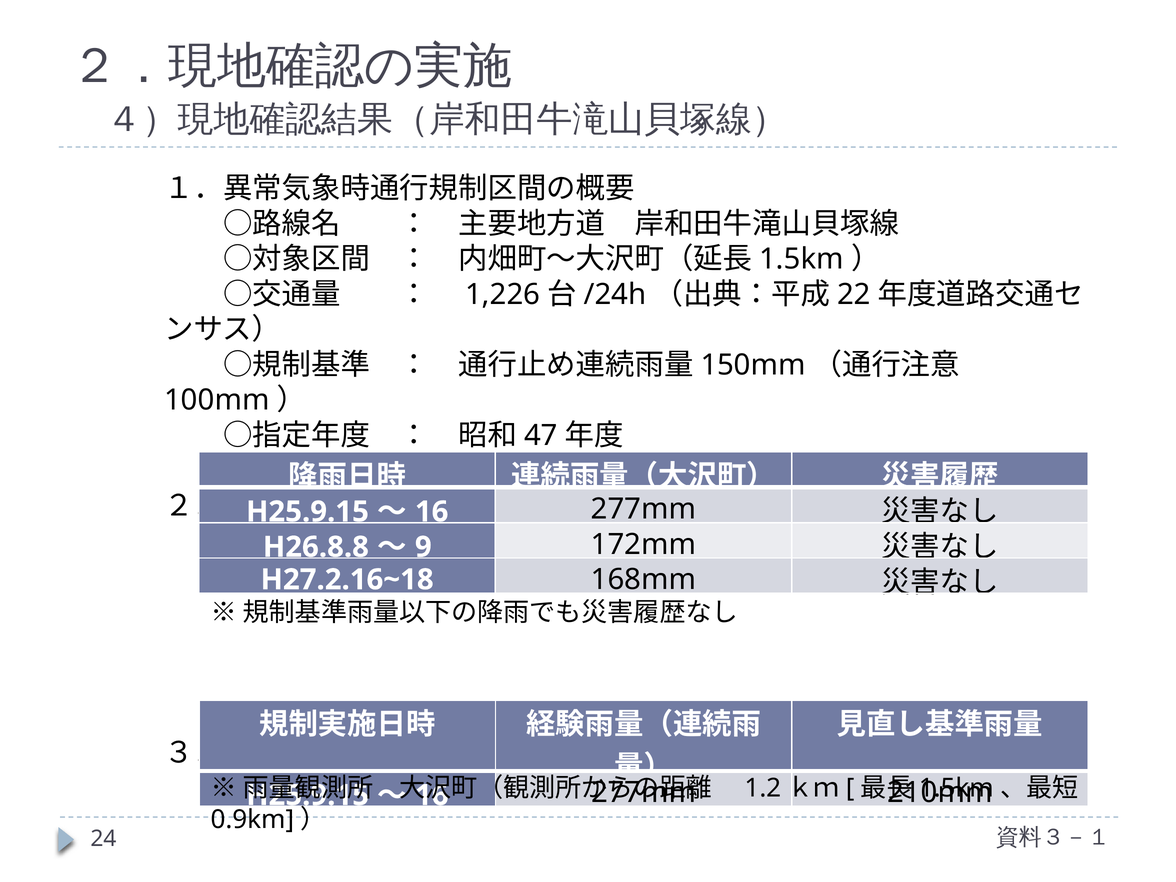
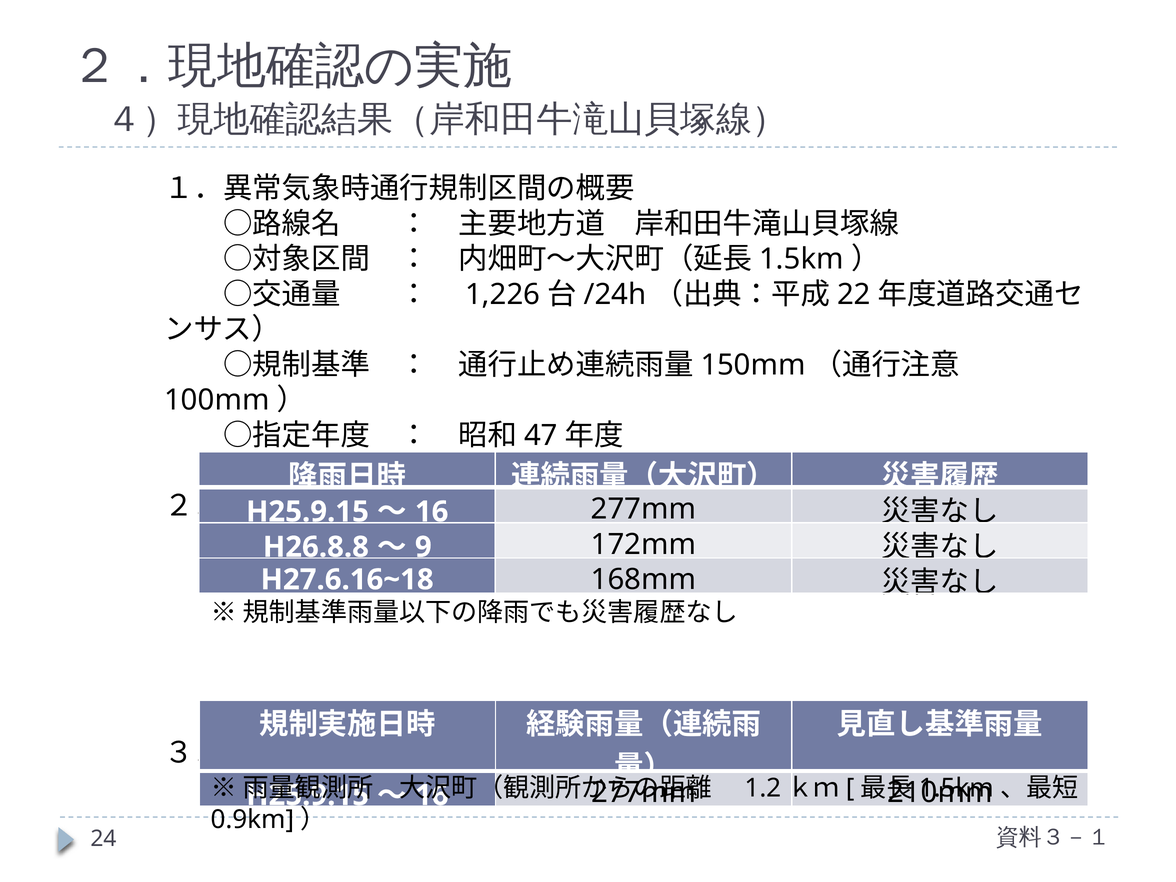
H27.2.16~18: H27.2.16~18 -> H27.6.16~18
